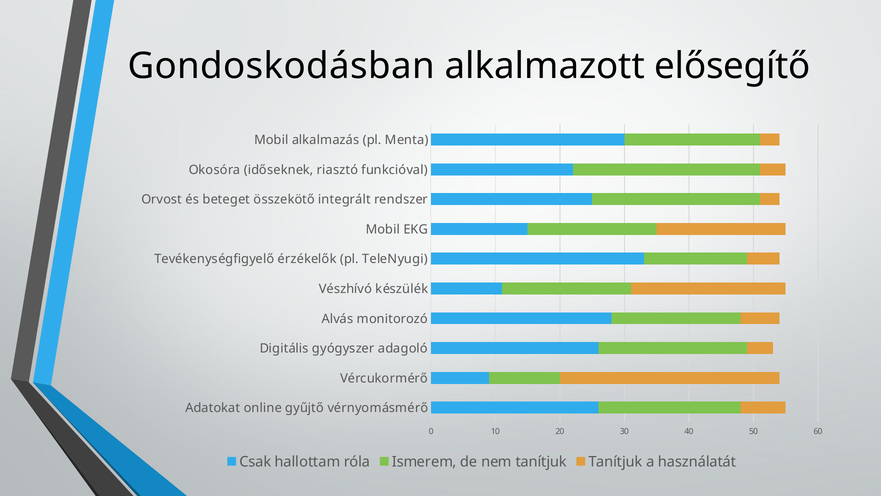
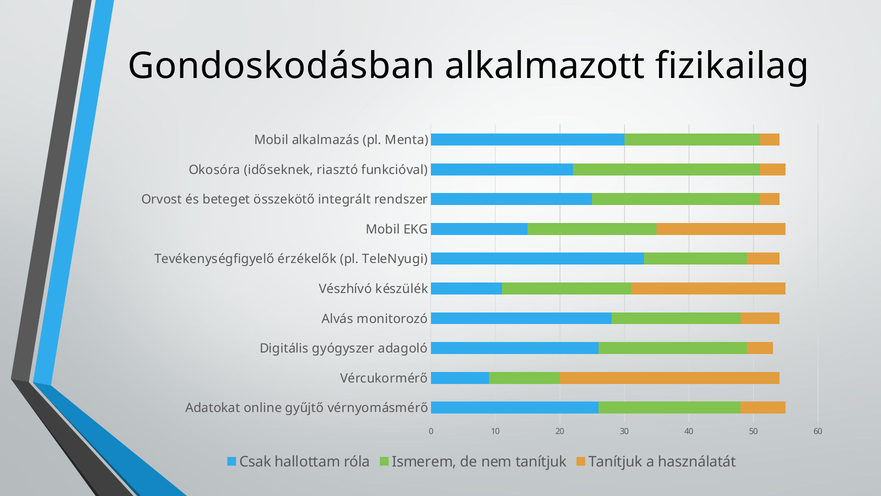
elősegítő: elősegítő -> fizikailag
